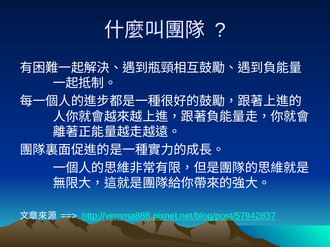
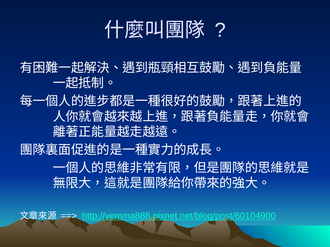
http://vemma888.pixnet.net/blog/post/57942837: http://vemma888.pixnet.net/blog/post/57942837 -> http://vemma888.pixnet.net/blog/post/60104900
